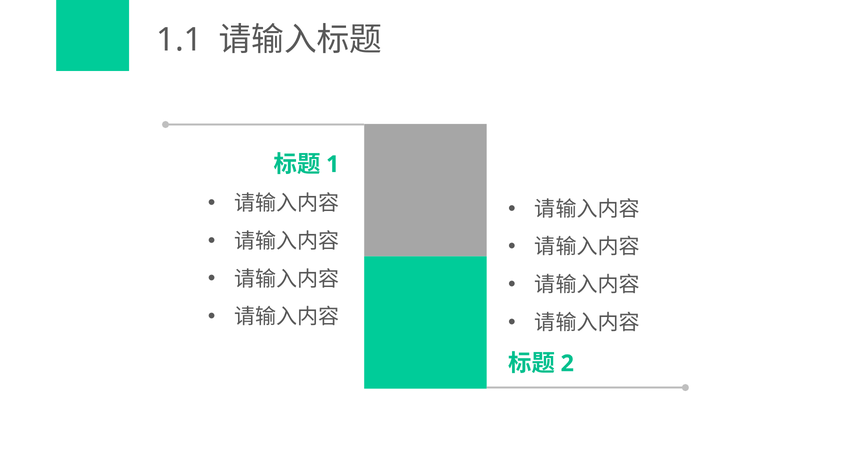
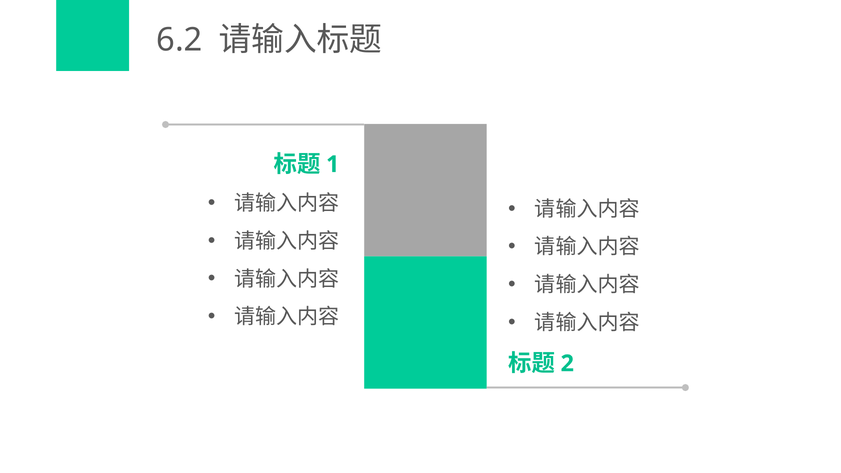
1.1: 1.1 -> 6.2
